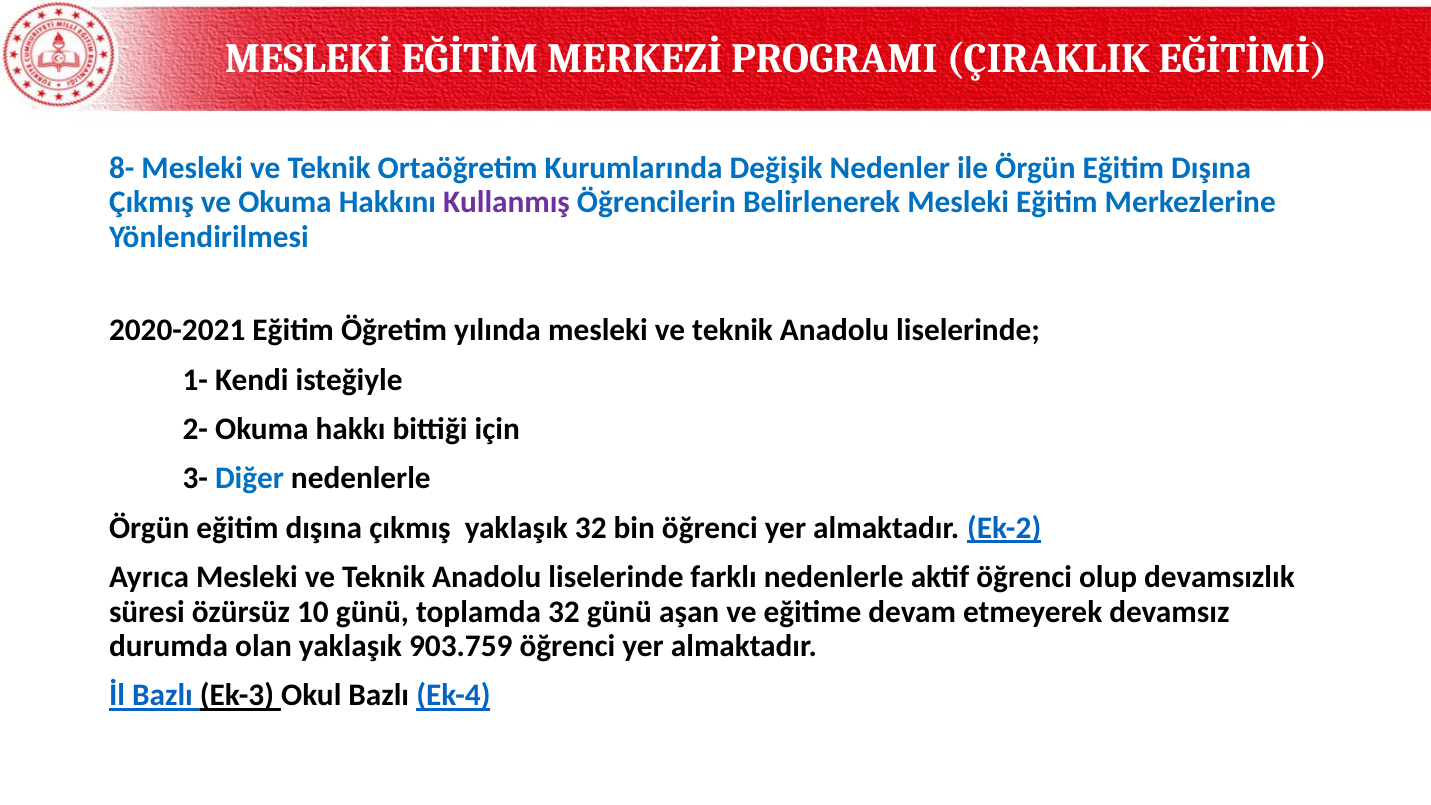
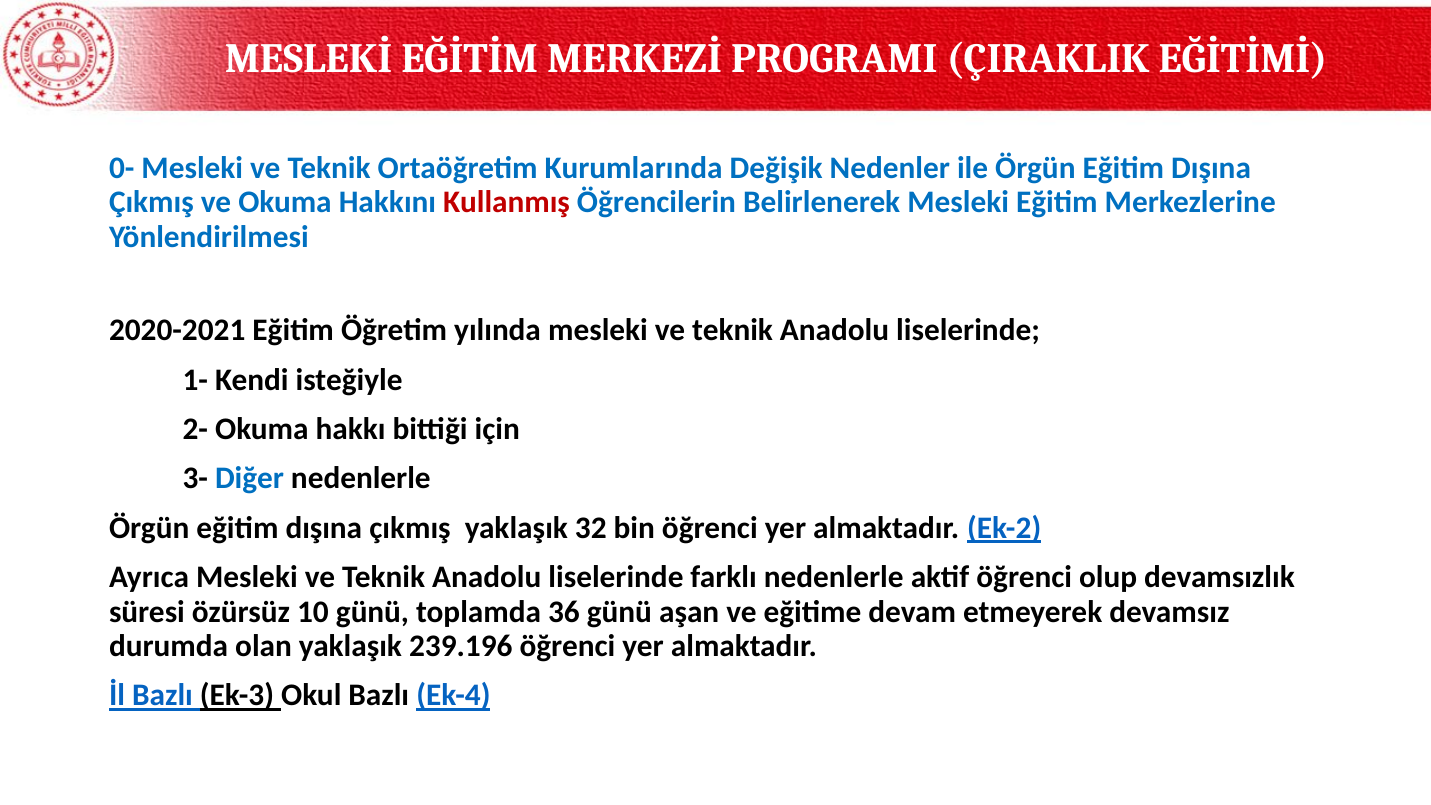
8-: 8- -> 0-
Kullanmış colour: purple -> red
toplamda 32: 32 -> 36
903.759: 903.759 -> 239.196
